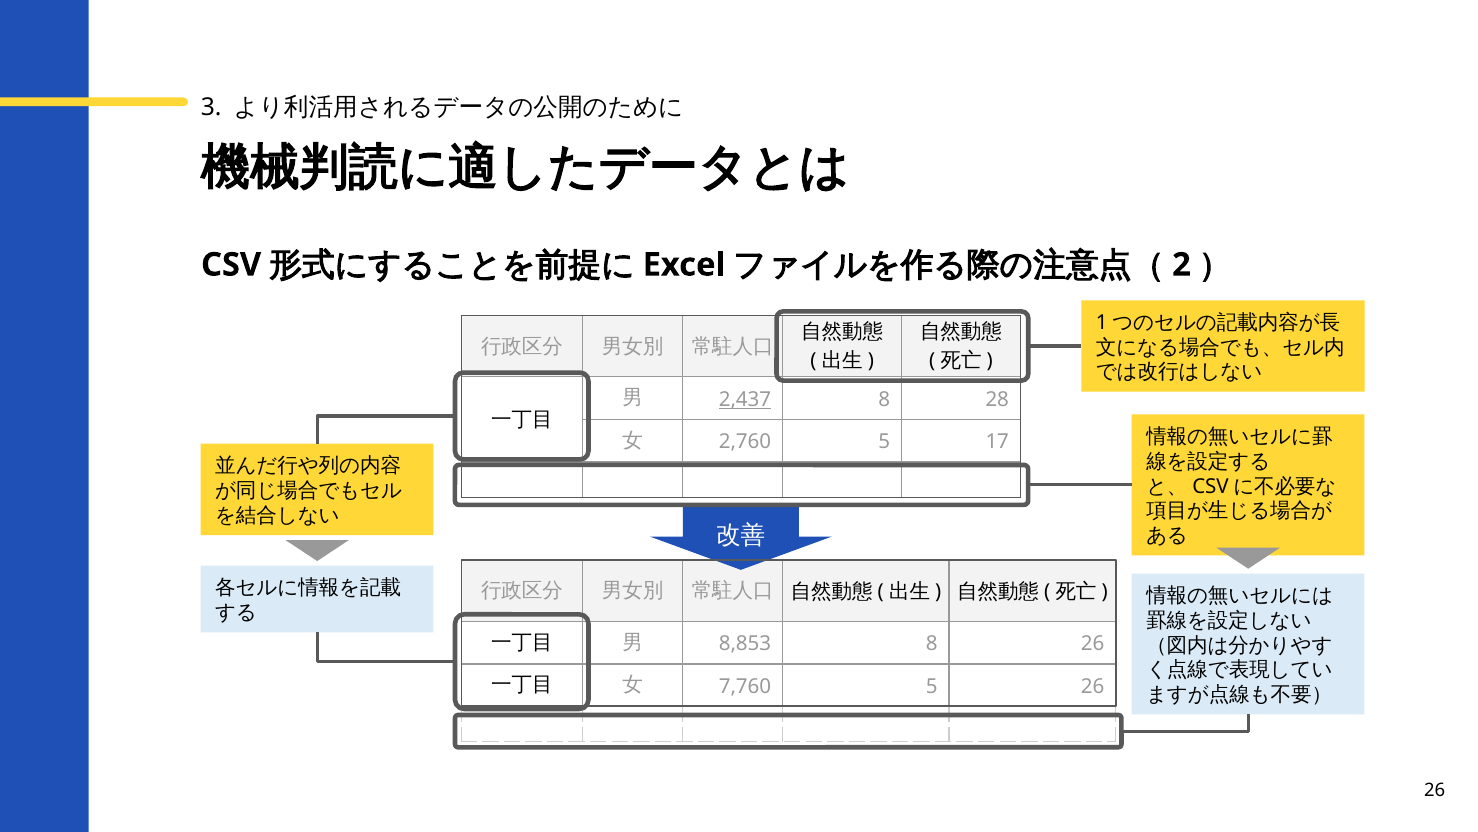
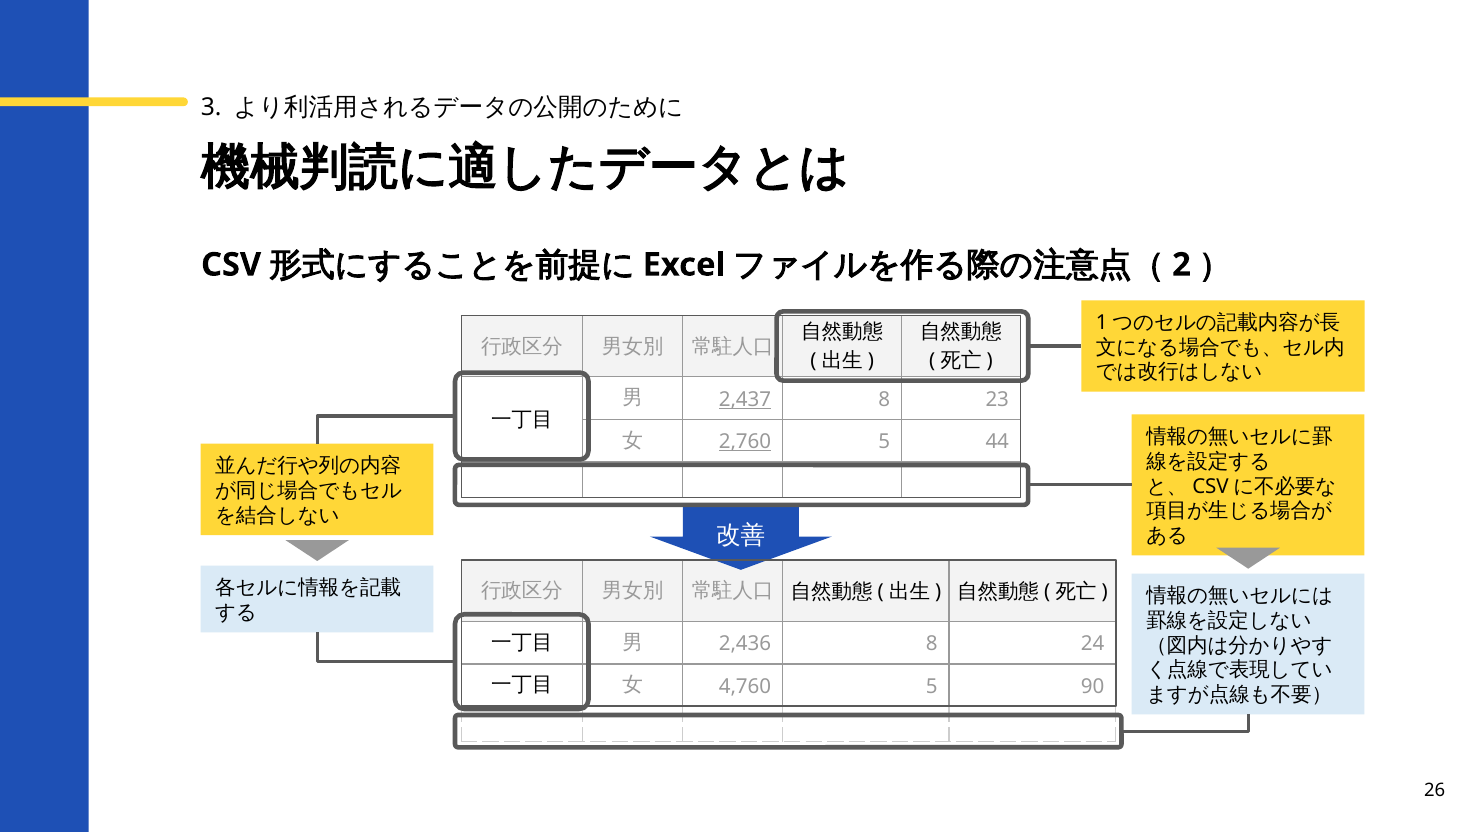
28: 28 -> 23
2,760 underline: none -> present
17: 17 -> 44
8,853: 8,853 -> 2,436
8 26: 26 -> 24
7,760: 7,760 -> 4,760
5 26: 26 -> 90
